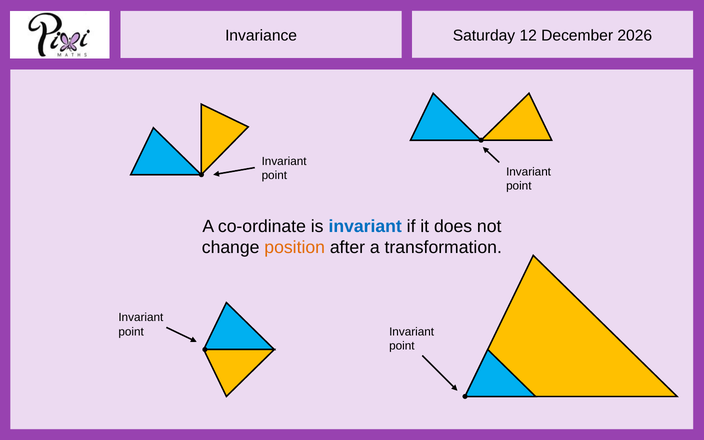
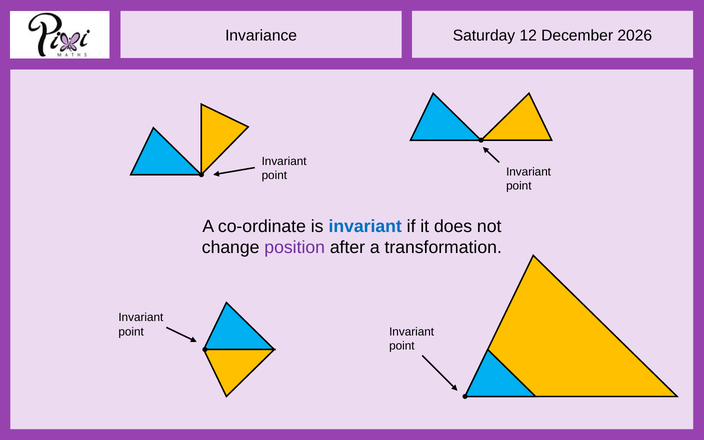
position colour: orange -> purple
